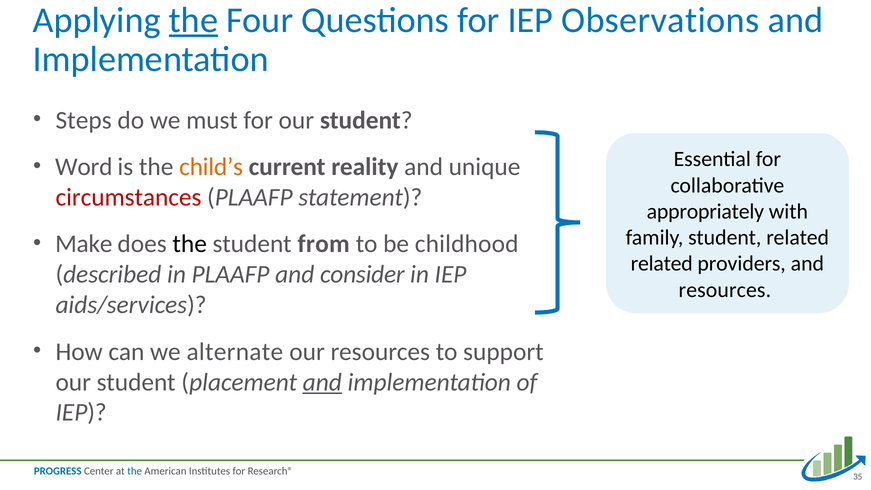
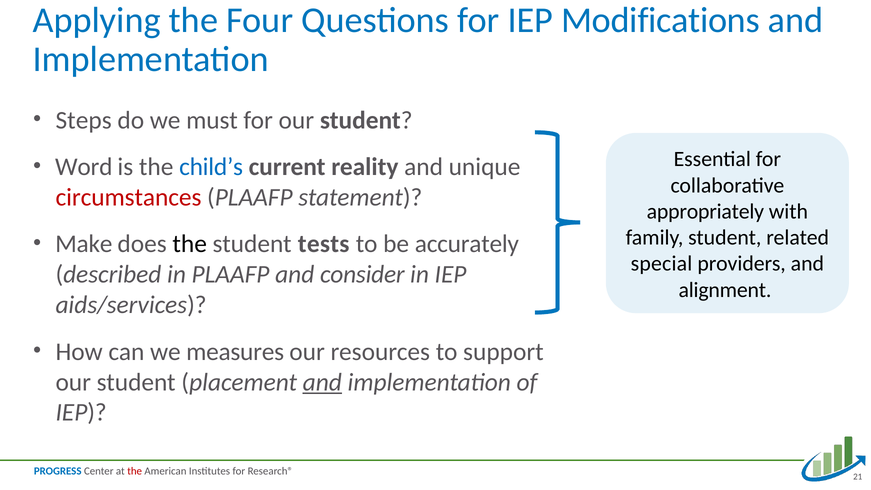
the at (193, 20) underline: present -> none
Observations: Observations -> Modifications
child’s colour: orange -> blue
from: from -> tests
childhood: childhood -> accurately
related at (662, 264): related -> special
resources at (725, 290): resources -> alignment
alternate: alternate -> measures
the at (135, 471) colour: blue -> red
35: 35 -> 21
